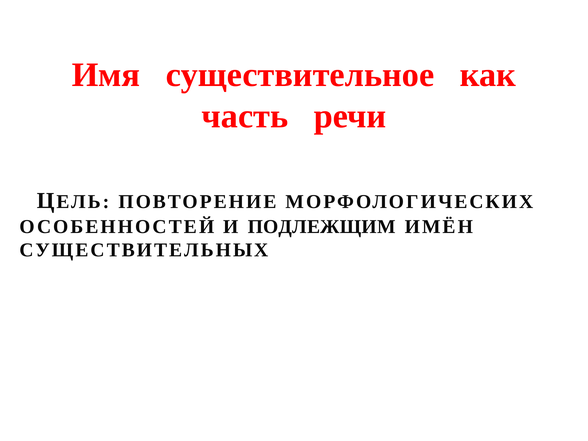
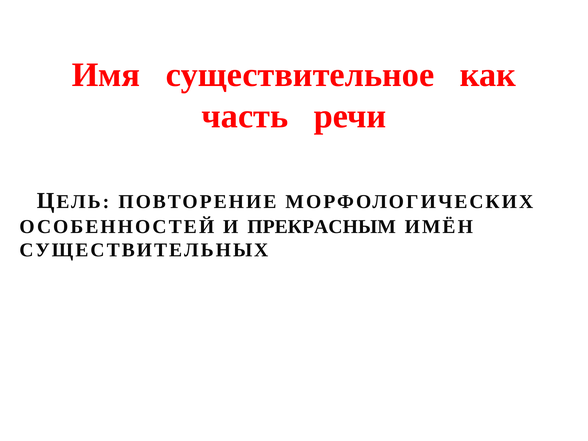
ПОДЛЕЖЩИМ: ПОДЛЕЖЩИМ -> ПРЕКРАСНЫМ
